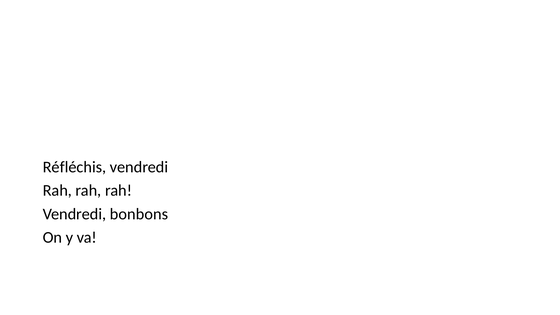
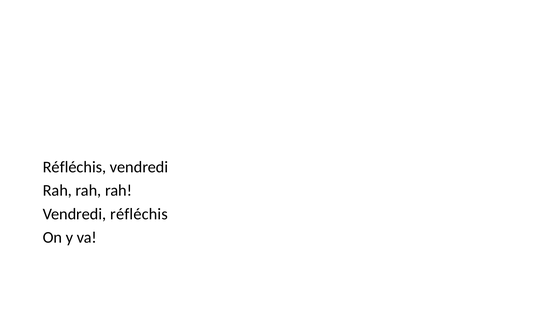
Vendredi bonbons: bonbons -> réfléchis
